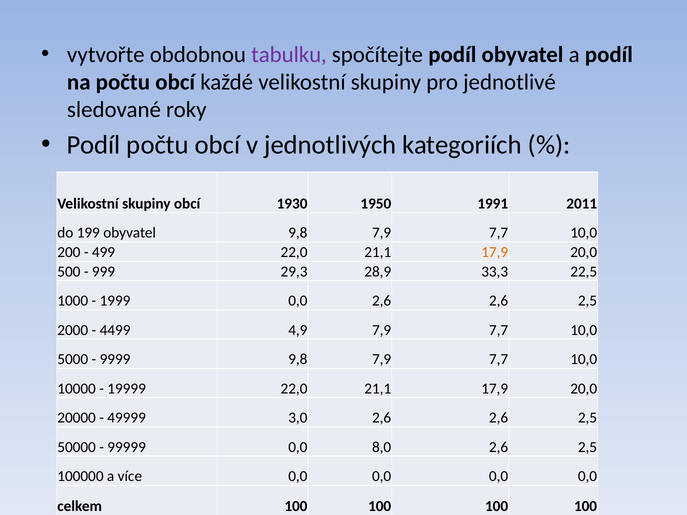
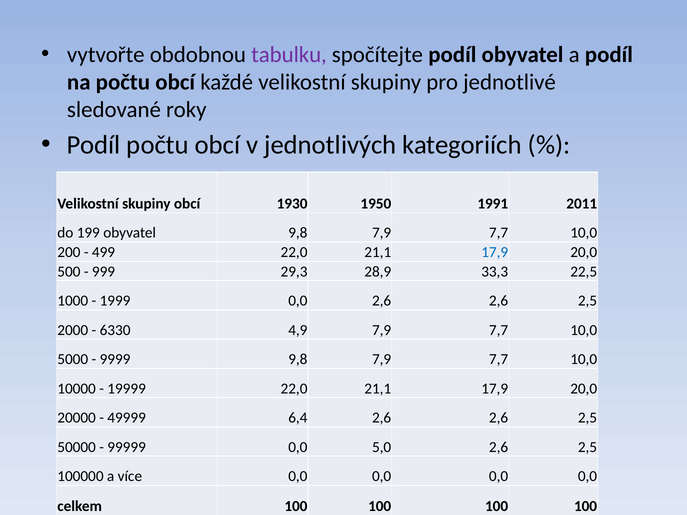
17,9 at (495, 252) colour: orange -> blue
4499: 4499 -> 6330
3,0: 3,0 -> 6,4
8,0: 8,0 -> 5,0
